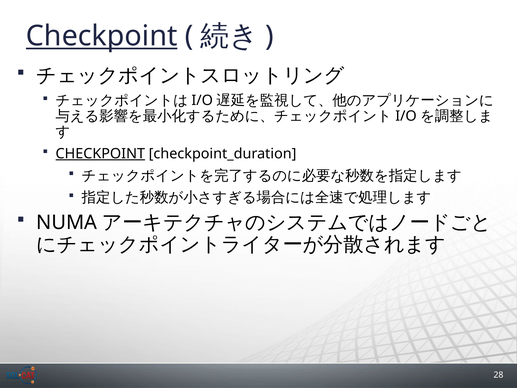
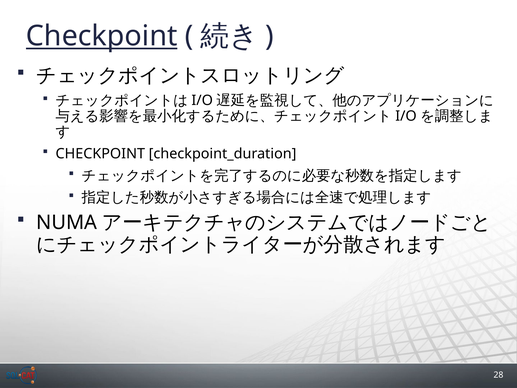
CHECKPOINT at (100, 153) underline: present -> none
